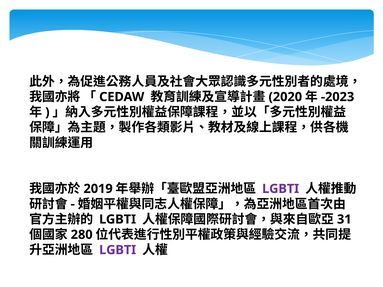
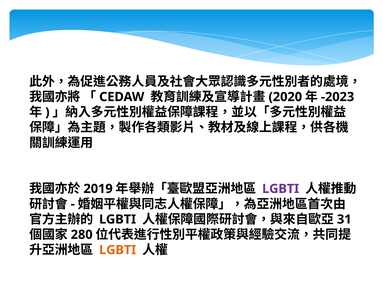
LGBTI at (118, 250) colour: purple -> orange
